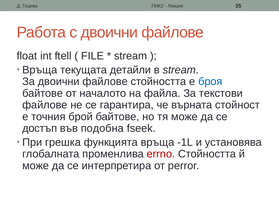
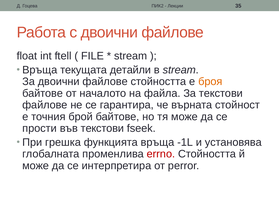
броя colour: blue -> orange
достъп: достъп -> прости
във подобна: подобна -> текстови
